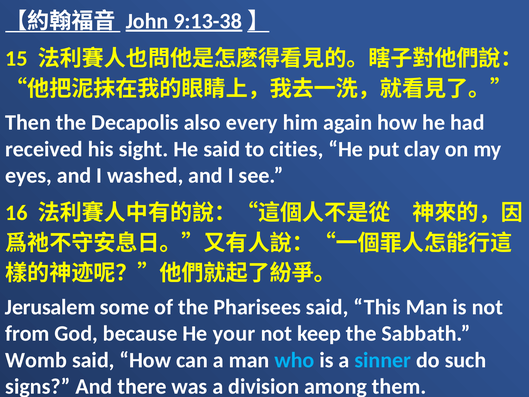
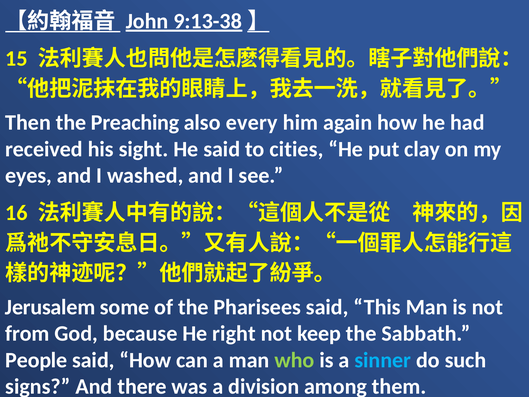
Decapolis: Decapolis -> Preaching
your: your -> right
Womb: Womb -> People
who colour: light blue -> light green
